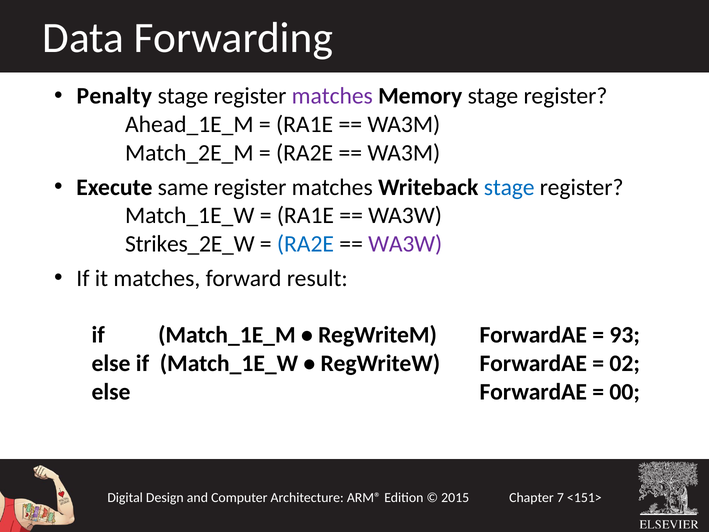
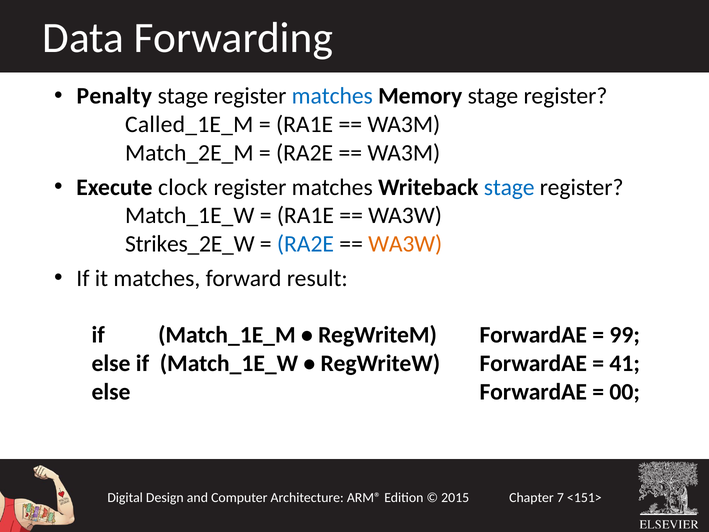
matches at (332, 96) colour: purple -> blue
Ahead_1E_M: Ahead_1E_M -> Called_1E_M
same: same -> clock
WA3W at (405, 244) colour: purple -> orange
93: 93 -> 99
02: 02 -> 41
